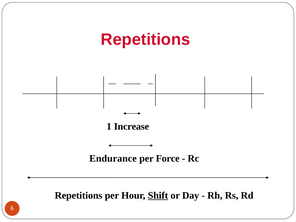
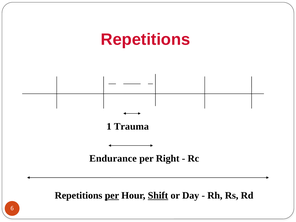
Increase: Increase -> Trauma
Force: Force -> Right
per at (112, 196) underline: none -> present
